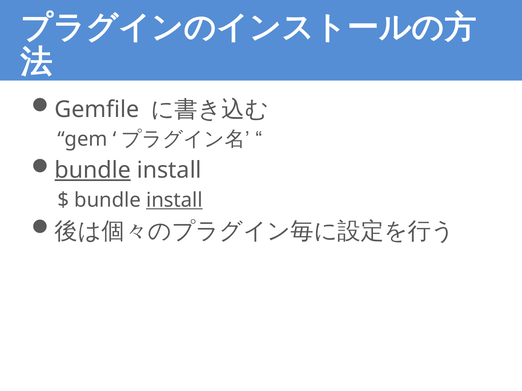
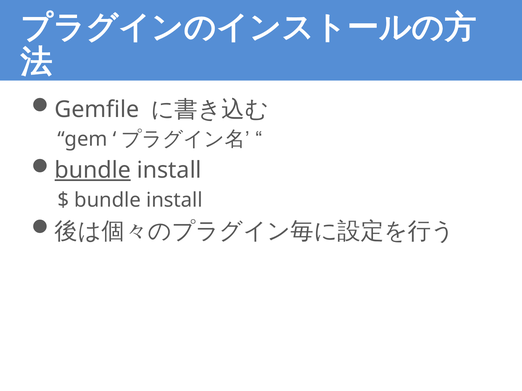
install at (174, 200) underline: present -> none
